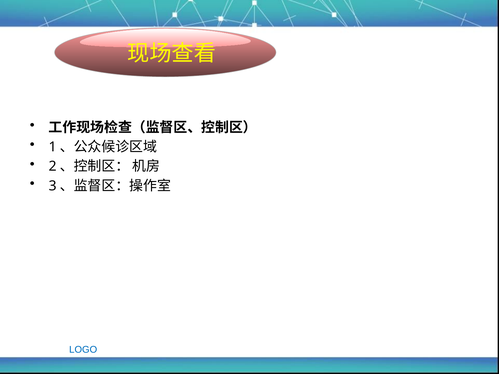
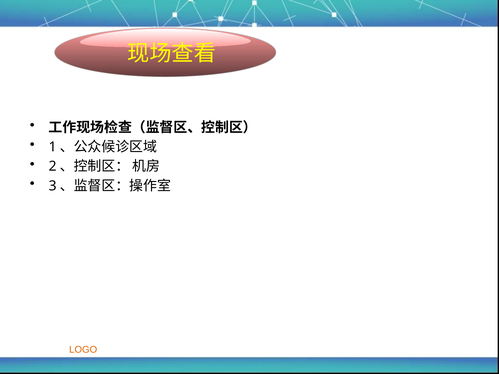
LOGO colour: blue -> orange
